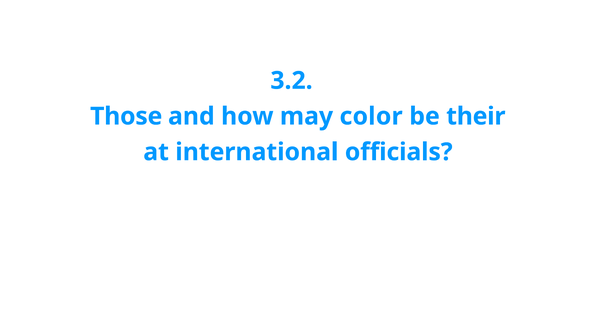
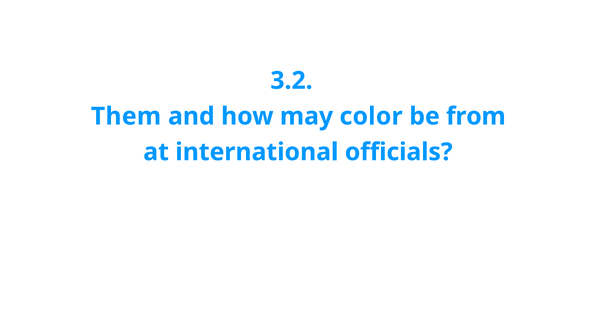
Those: Those -> Them
their: their -> from
